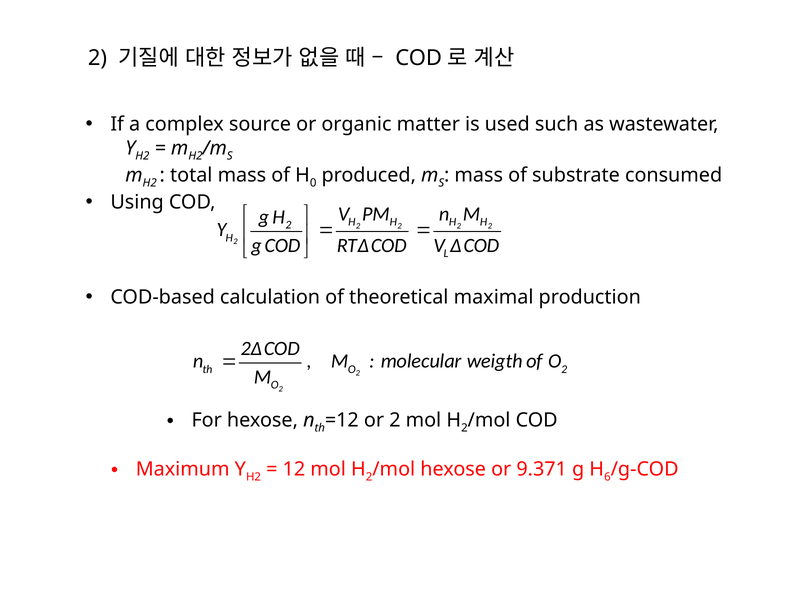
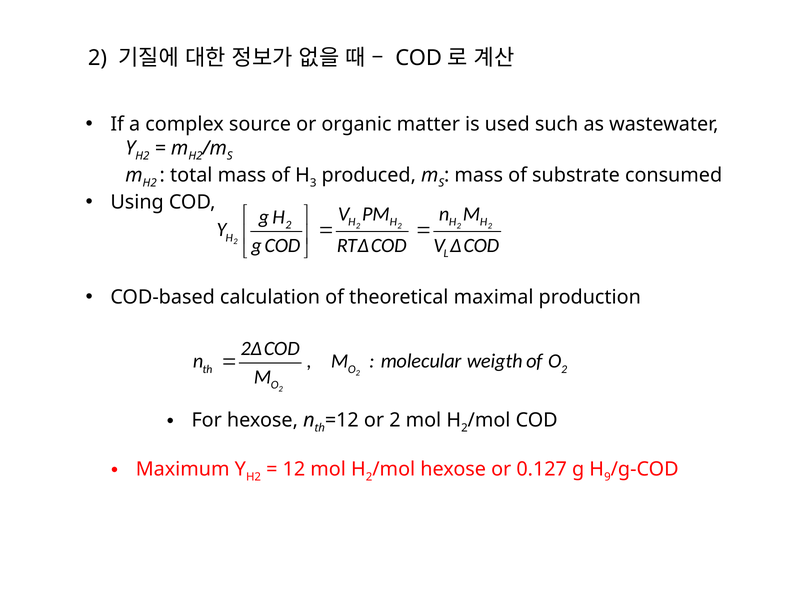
0: 0 -> 3
9.371: 9.371 -> 0.127
6: 6 -> 9
